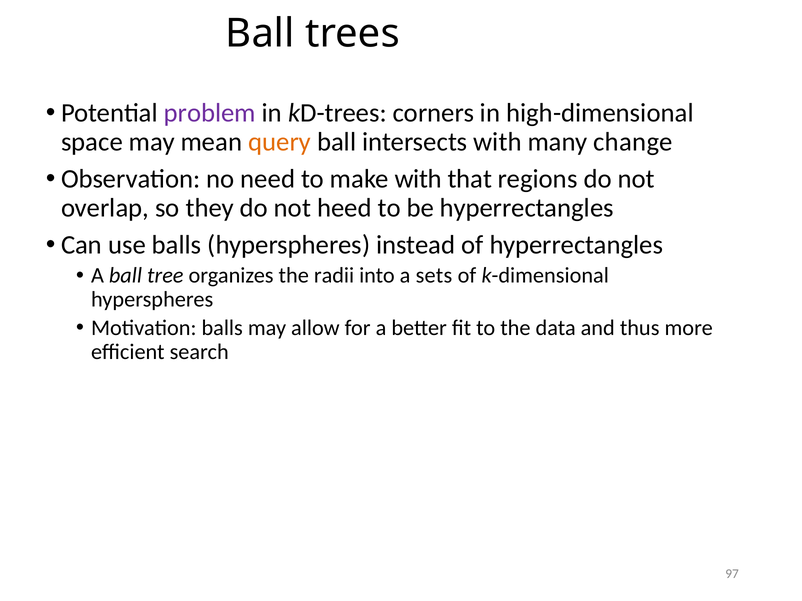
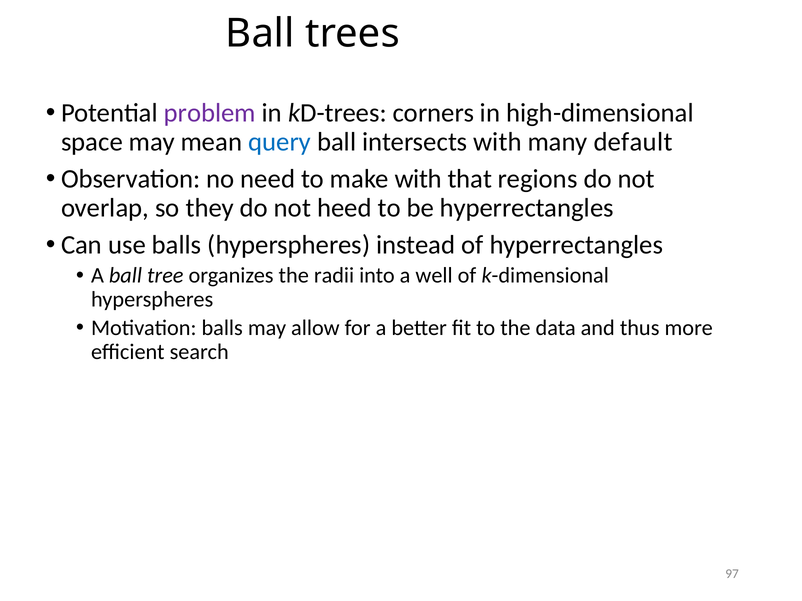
query colour: orange -> blue
change: change -> default
sets: sets -> well
